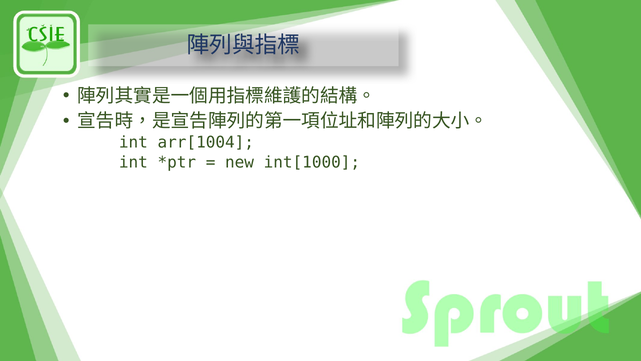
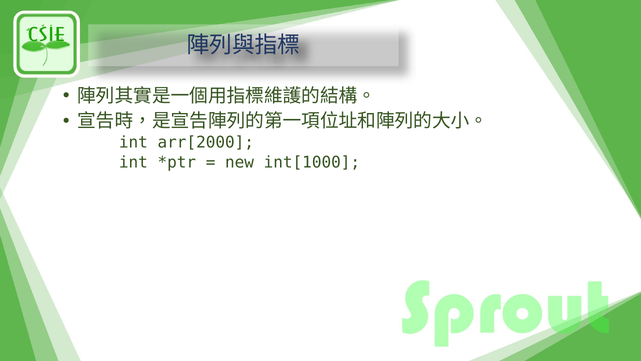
arr[1004: arr[1004 -> arr[2000
